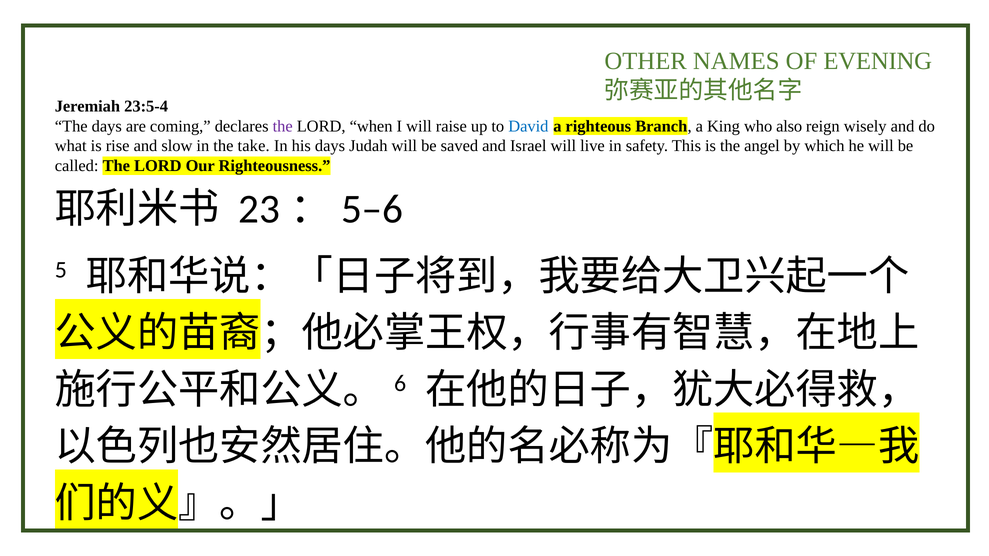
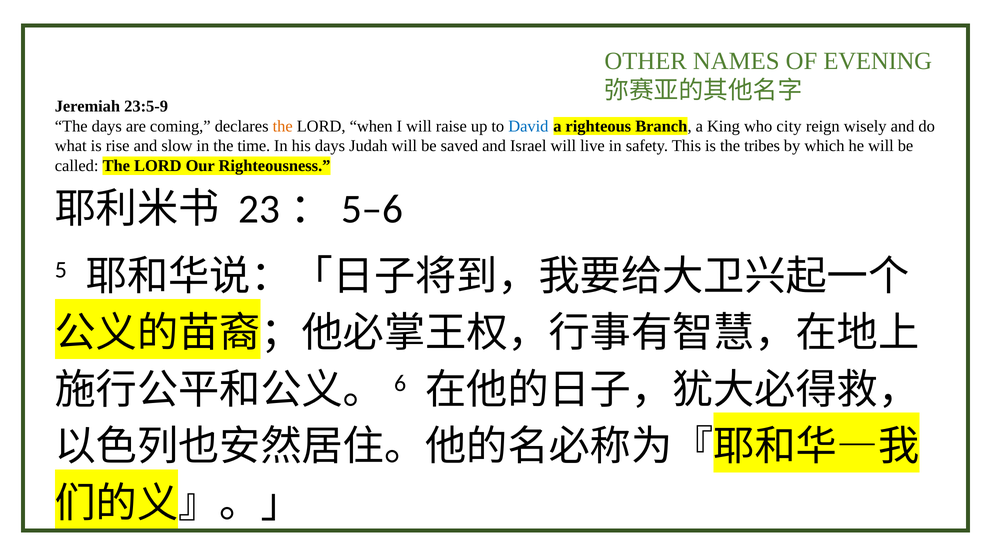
23:5-4: 23:5-4 -> 23:5-9
the at (283, 126) colour: purple -> orange
also: also -> city
take: take -> time
angel: angel -> tribes
